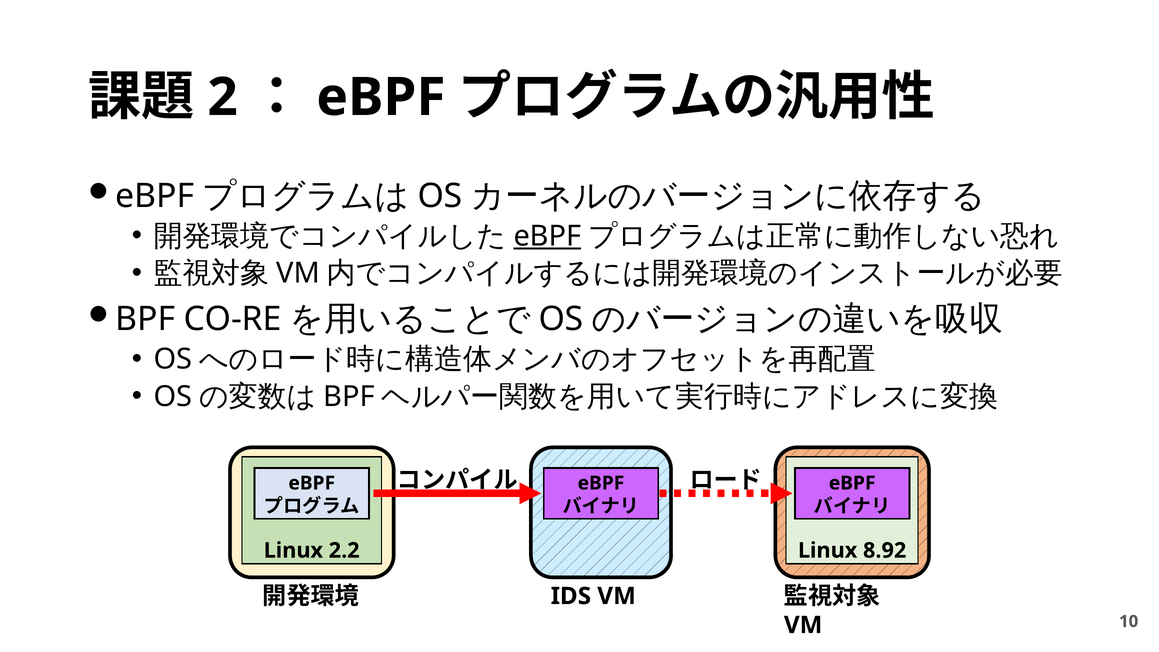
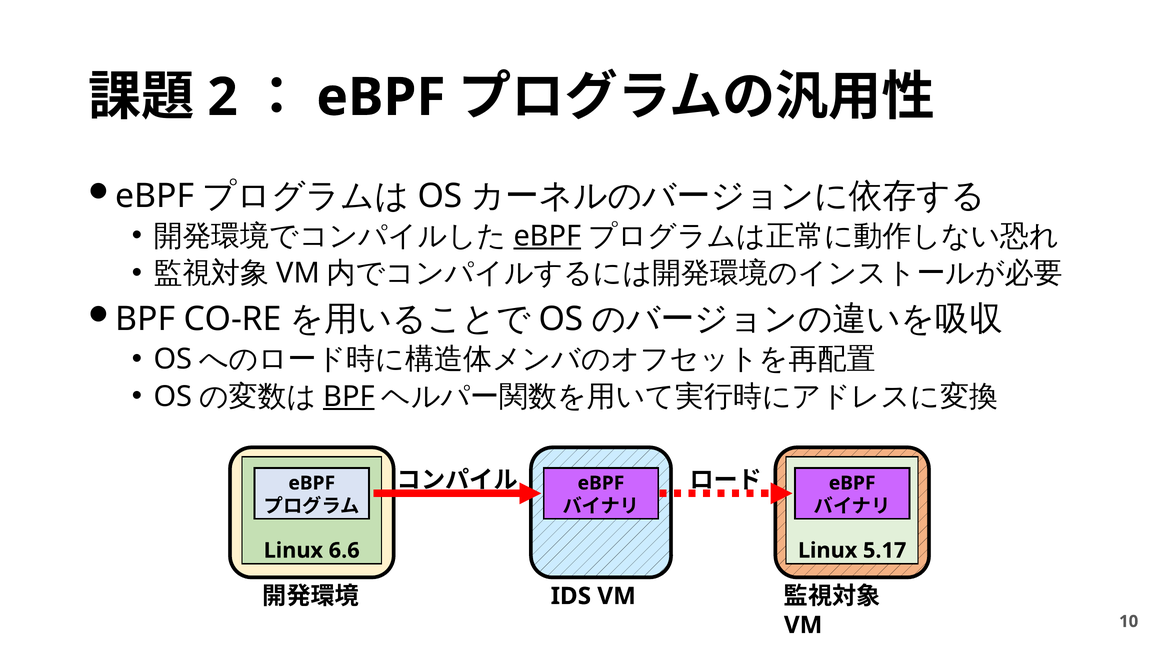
BPF at (349, 396) underline: none -> present
2.2: 2.2 -> 6.6
8.92: 8.92 -> 5.17
